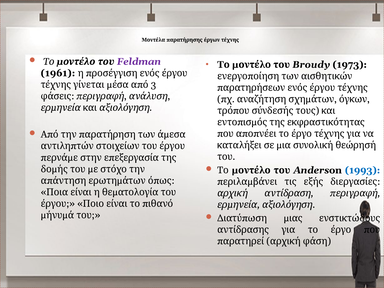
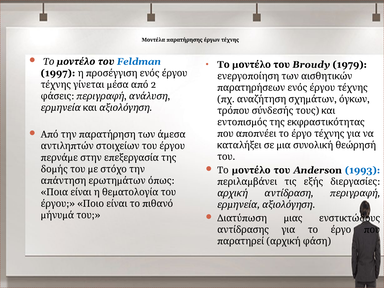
Feldman colour: purple -> blue
1973: 1973 -> 1979
1961: 1961 -> 1997
3: 3 -> 2
